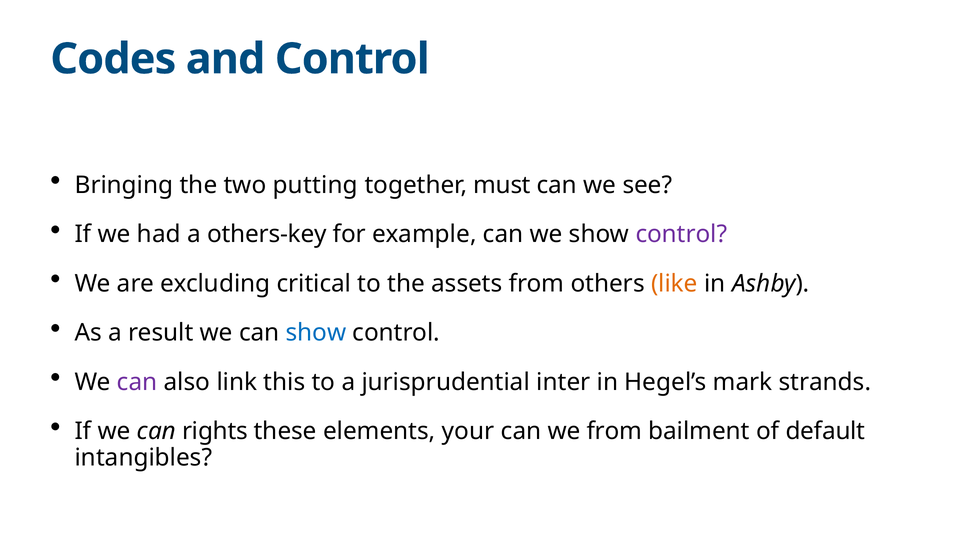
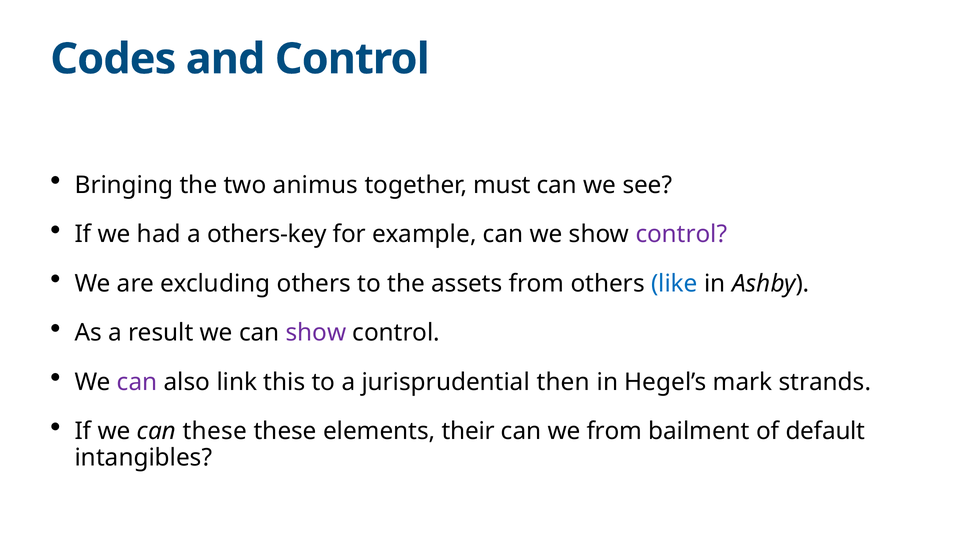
putting: putting -> animus
excluding critical: critical -> others
like colour: orange -> blue
show at (316, 333) colour: blue -> purple
inter: inter -> then
can rights: rights -> these
your: your -> their
